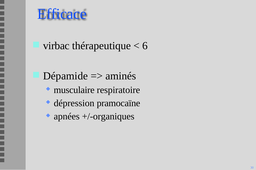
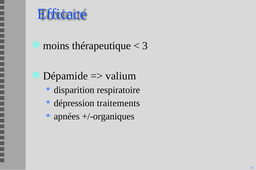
virbac: virbac -> moins
6: 6 -> 3
aminés: aminés -> valium
musculaire: musculaire -> disparition
pramocaïne: pramocaïne -> traitements
